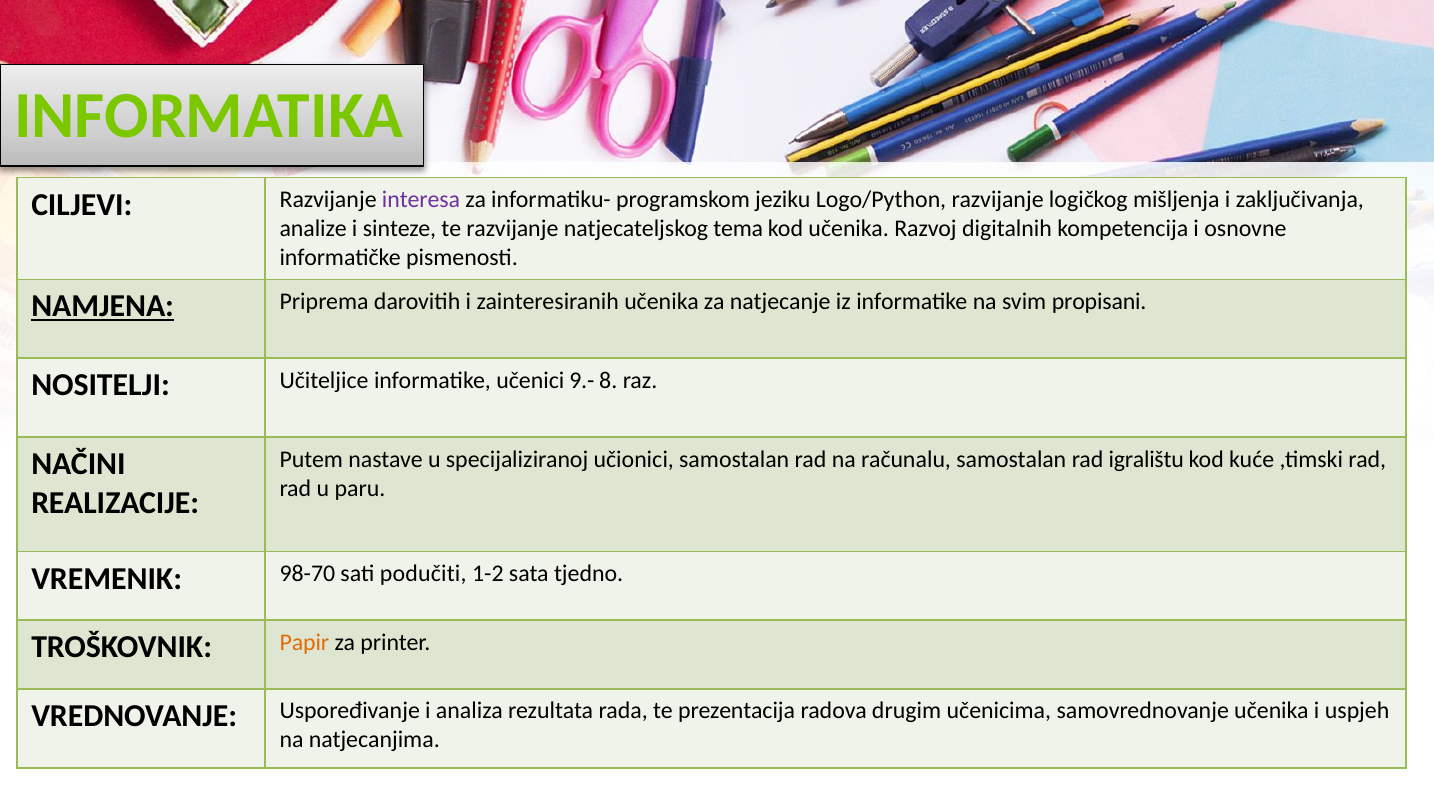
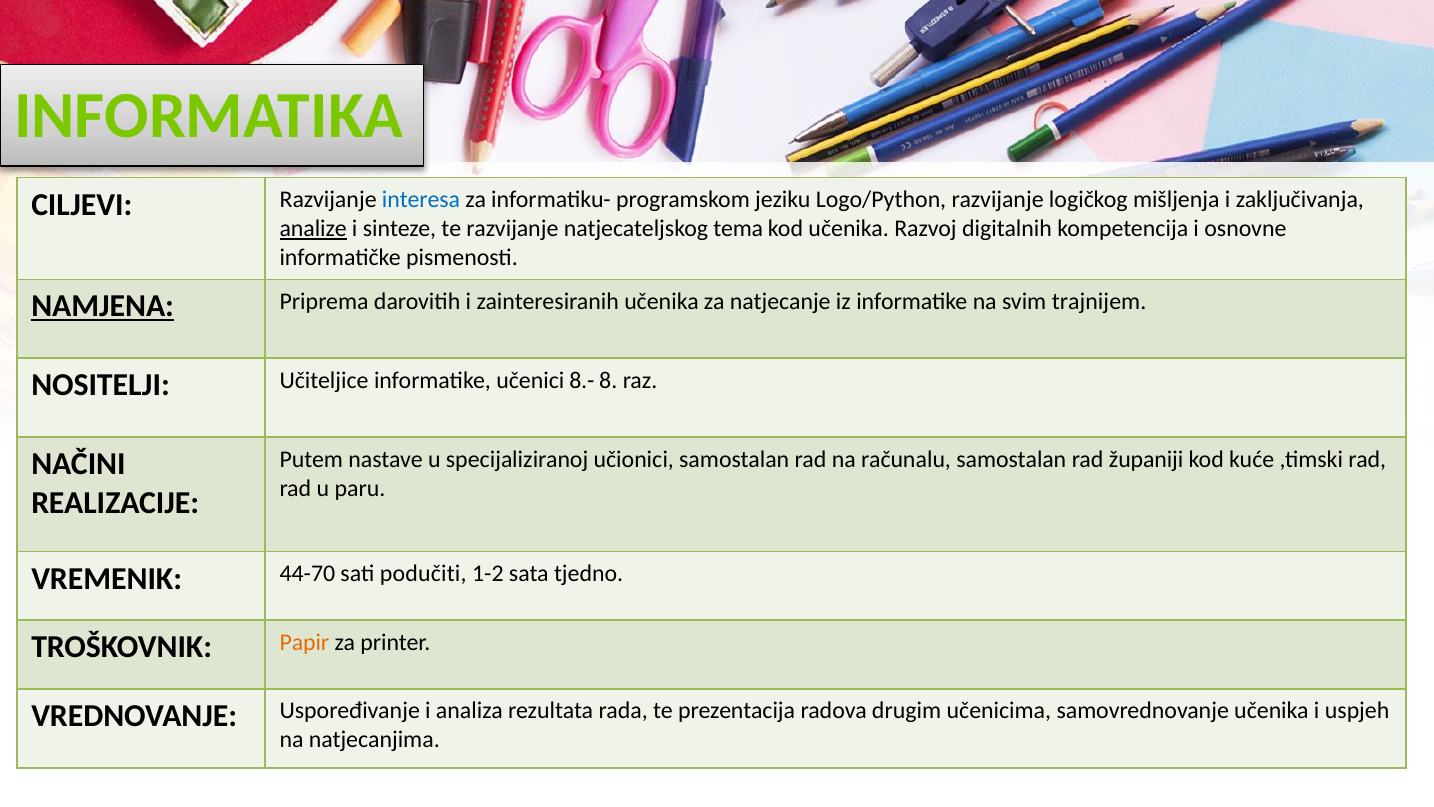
interesa colour: purple -> blue
analize underline: none -> present
propisani: propisani -> trajnijem
9.-: 9.- -> 8.-
igralištu: igralištu -> županiji
98-70: 98-70 -> 44-70
